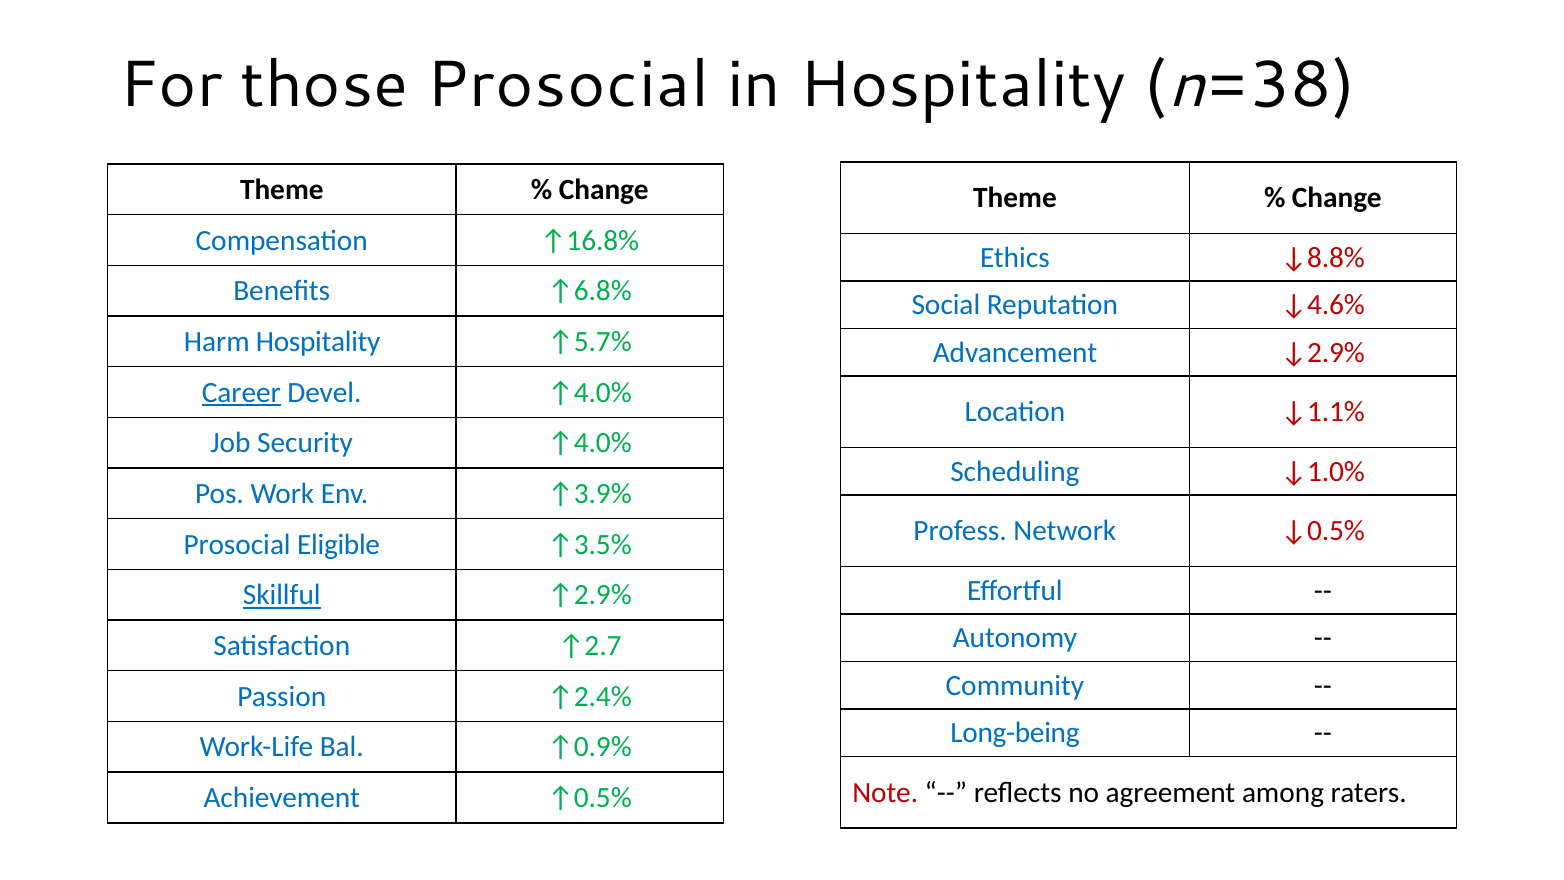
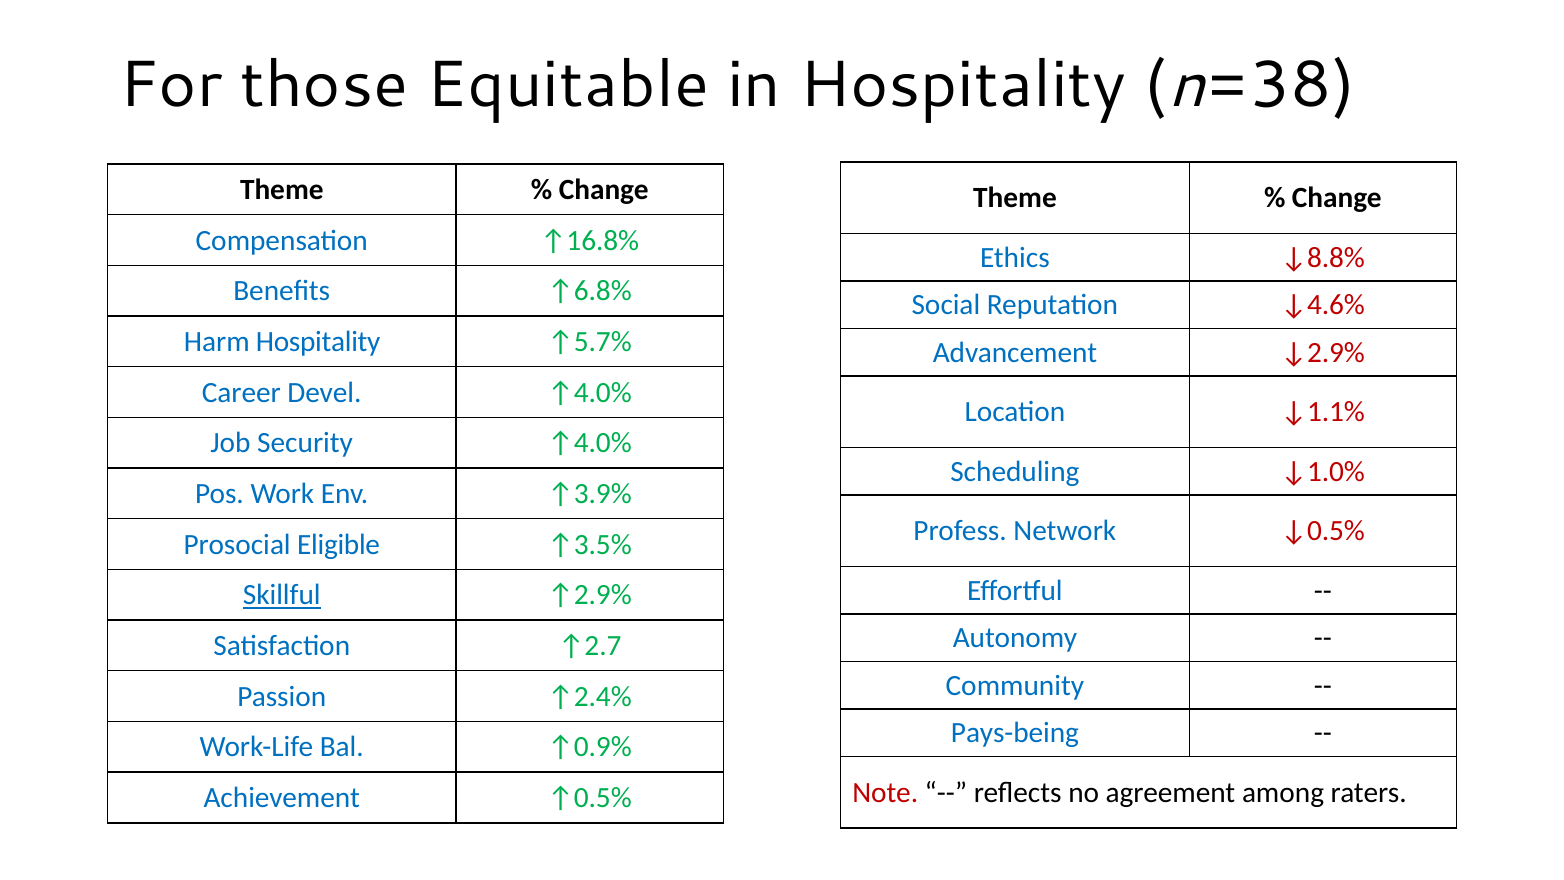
those Prosocial: Prosocial -> Equitable
Career underline: present -> none
Long-being: Long-being -> Pays-being
